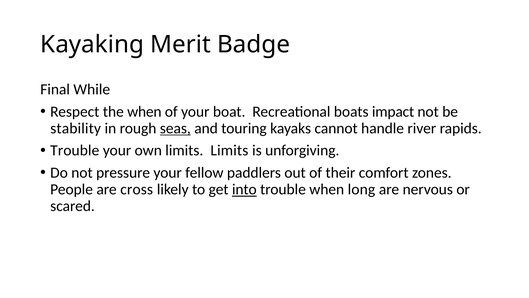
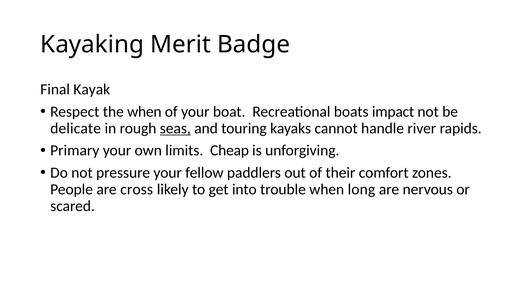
While: While -> Kayak
stability: stability -> delicate
Trouble at (75, 150): Trouble -> Primary
limits Limits: Limits -> Cheap
into underline: present -> none
